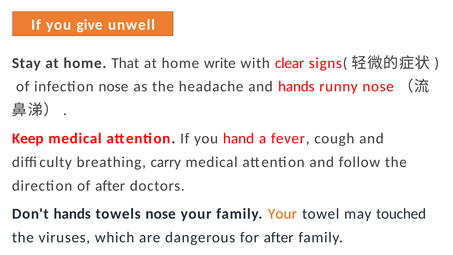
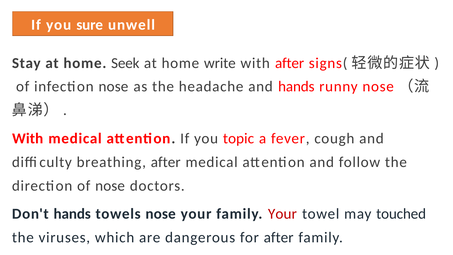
give: give -> sure
That: That -> Seek
with clear: clear -> after
Keep at (28, 138): Keep -> With
hand: hand -> topic
breathing carry: carry -> after
of after: after -> nose
Your at (282, 214) colour: orange -> red
